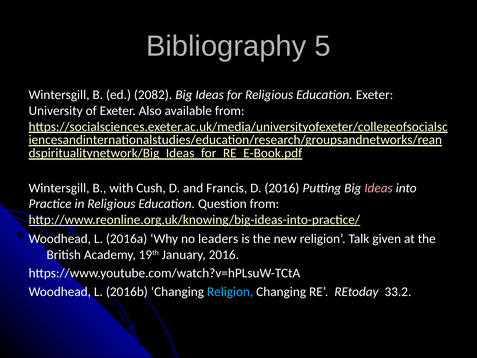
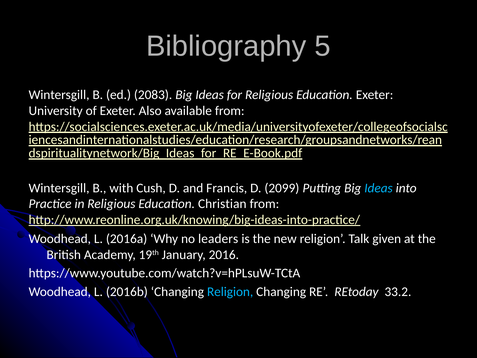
2082: 2082 -> 2083
D 2016: 2016 -> 2099
Ideas at (379, 188) colour: pink -> light blue
Question: Question -> Christian
